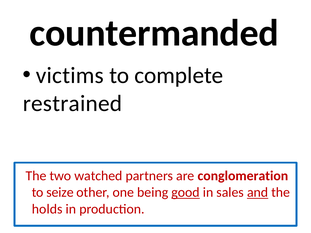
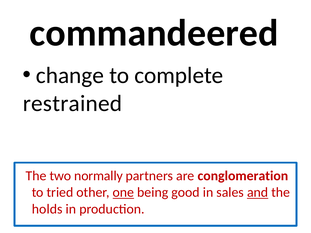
countermanded: countermanded -> commandeered
victims: victims -> change
watched: watched -> normally
seize: seize -> tried
one underline: none -> present
good underline: present -> none
